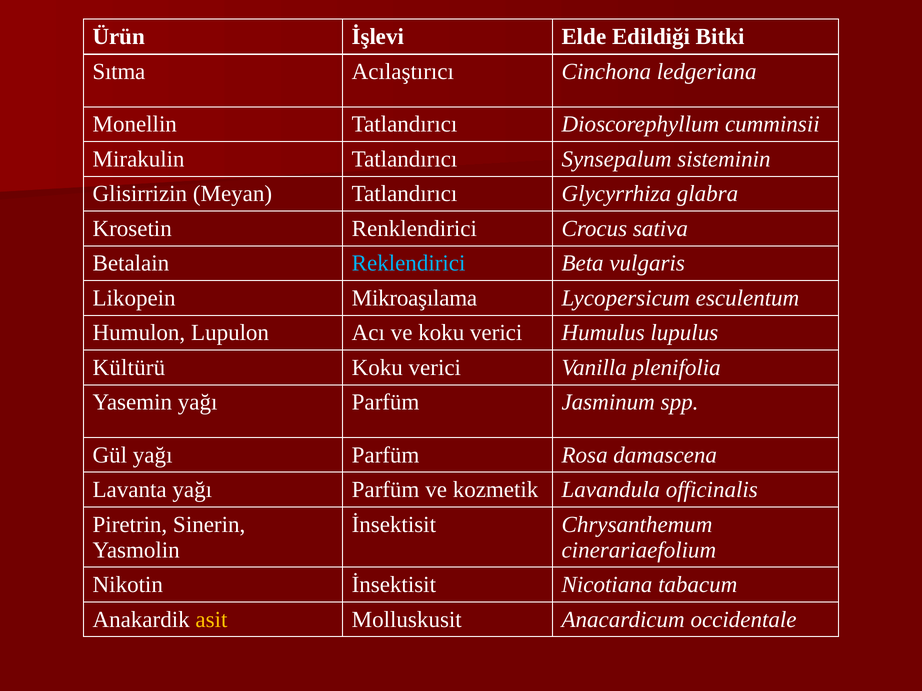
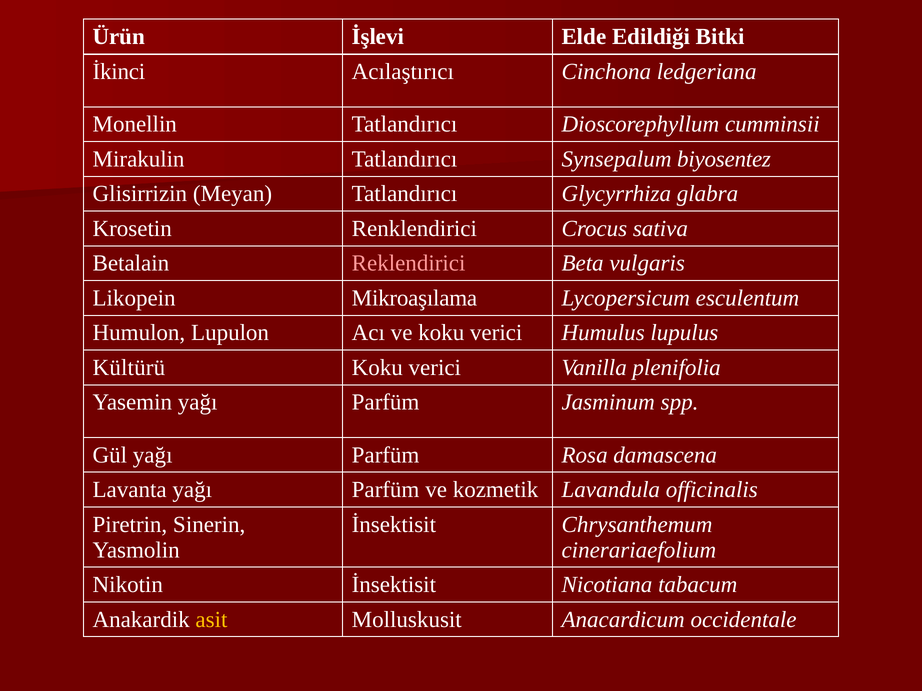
Sıtma: Sıtma -> İkinci
sisteminin: sisteminin -> biyosentez
Reklendirici colour: light blue -> pink
